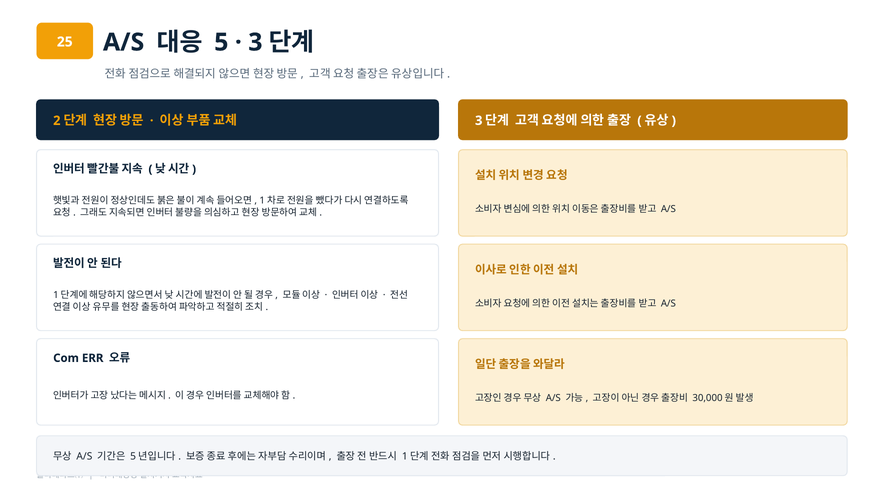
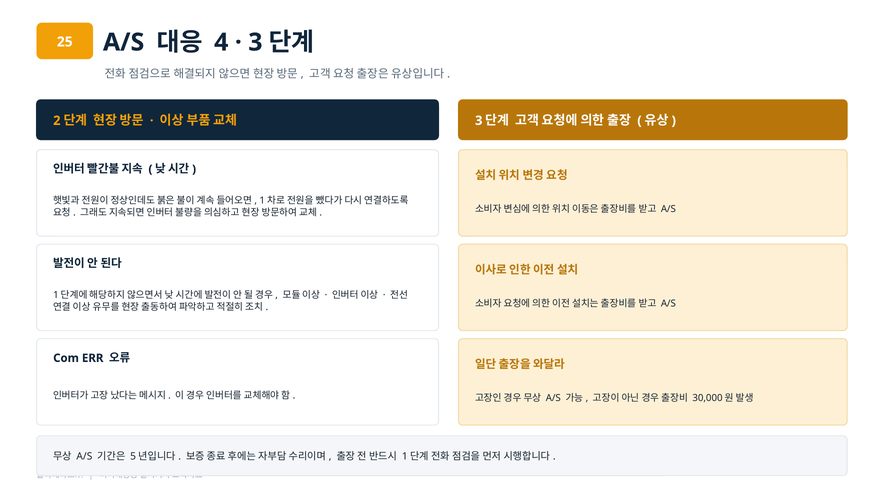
5: 5 -> 4
